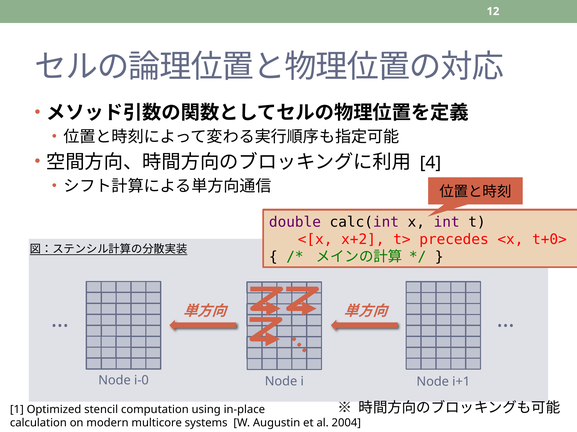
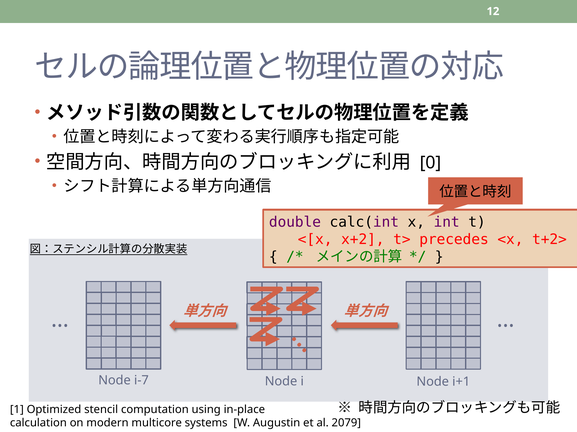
4: 4 -> 0
t+0>: t+0> -> t+2>
i-0: i-0 -> i-7
2004: 2004 -> 2079
